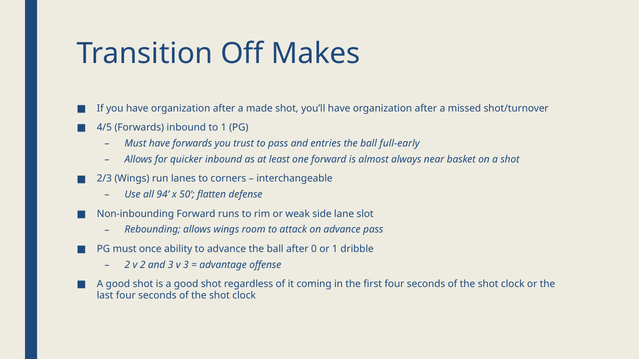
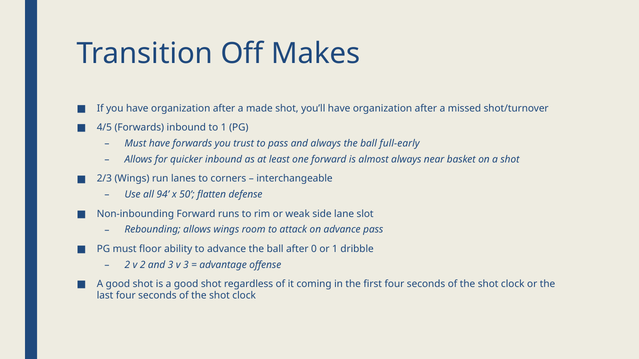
and entries: entries -> always
once: once -> floor
